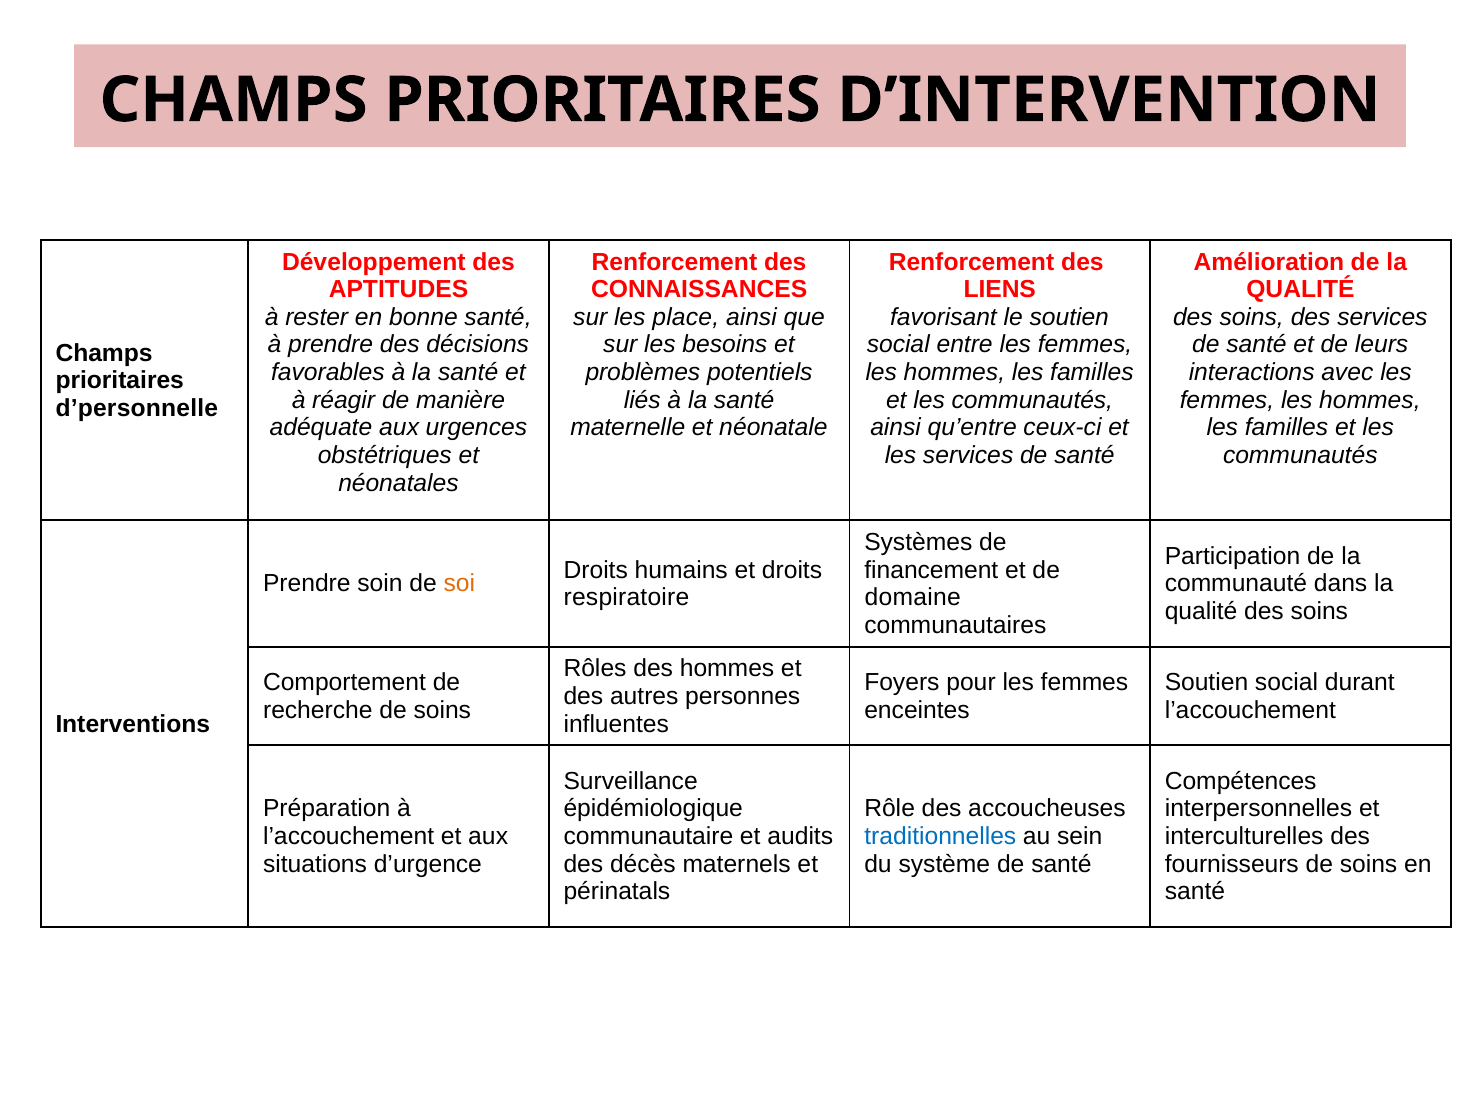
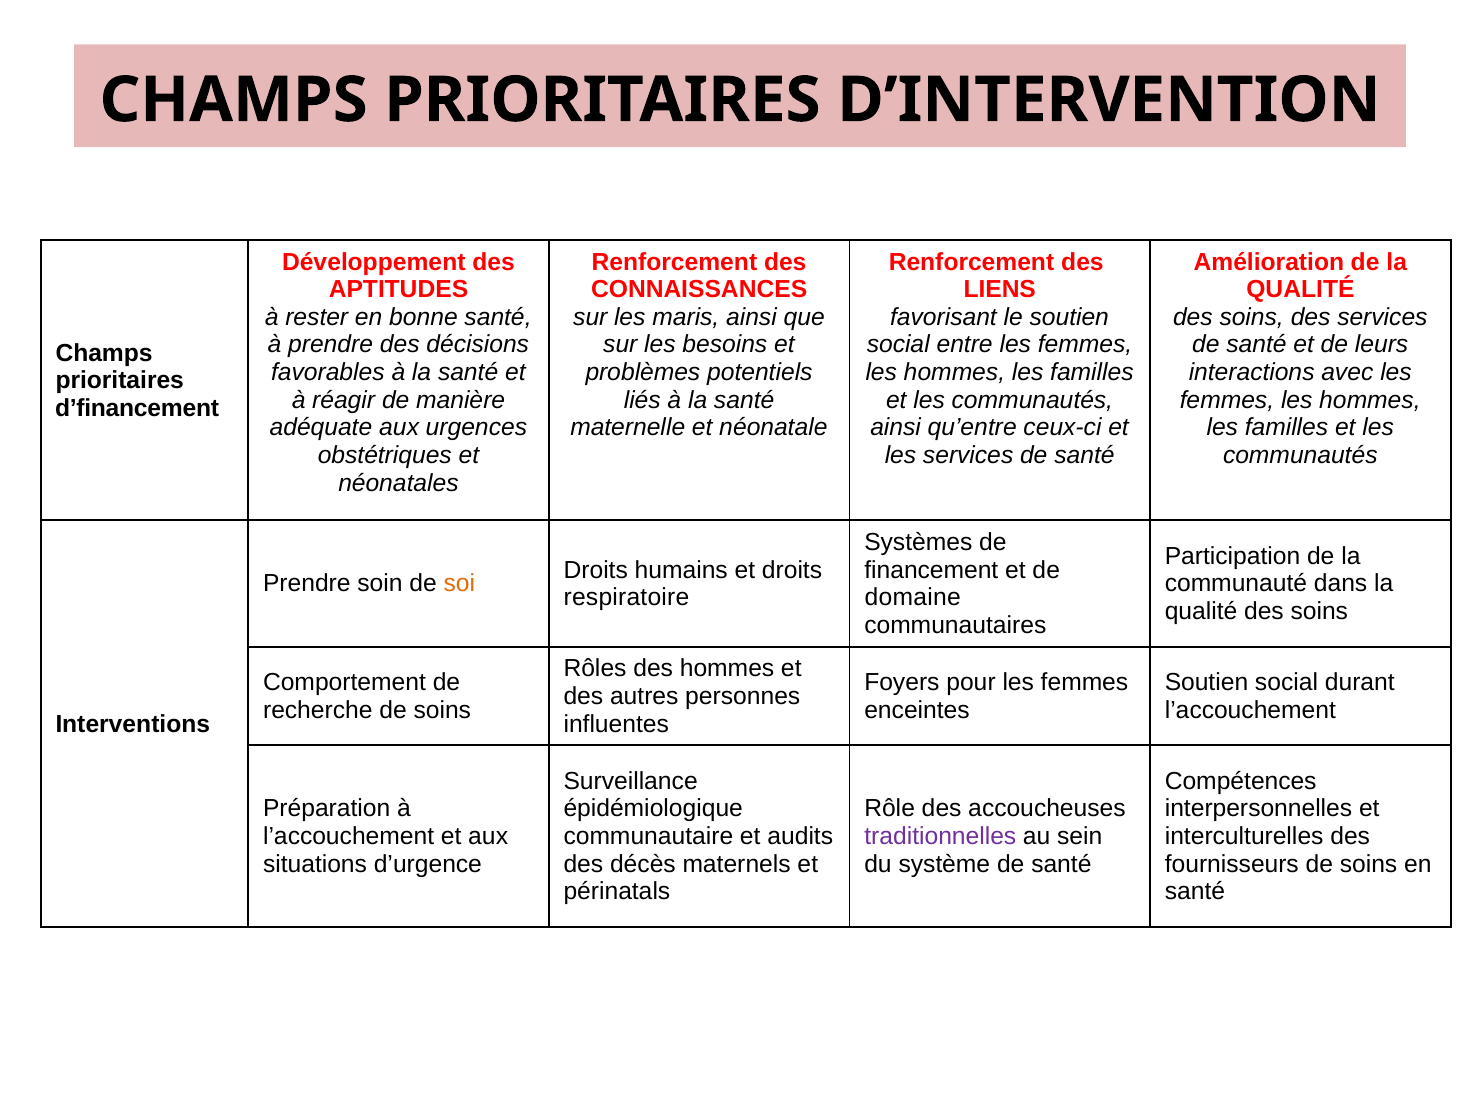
place: place -> maris
d’personnelle: d’personnelle -> d’financement
traditionnelles colour: blue -> purple
